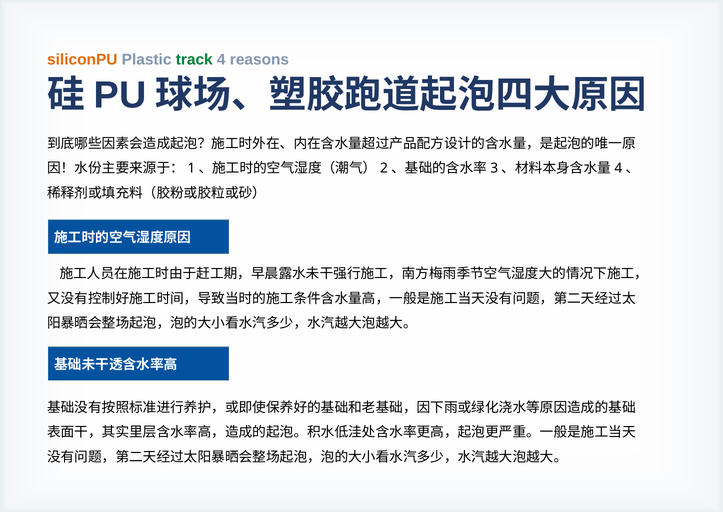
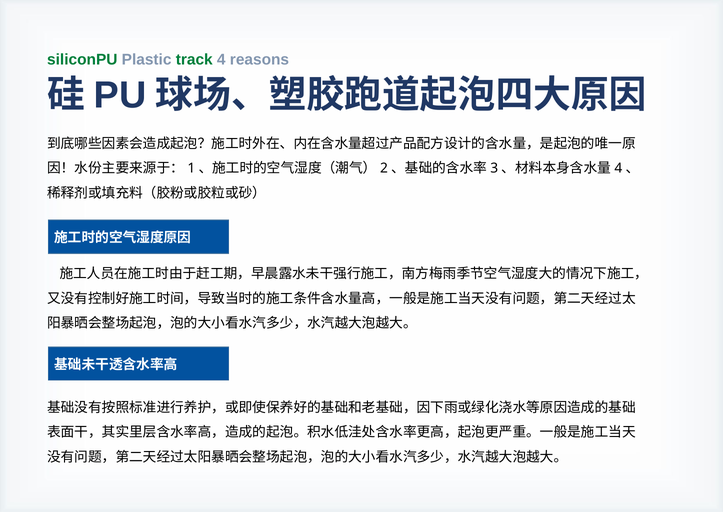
siliconPU colour: orange -> green
